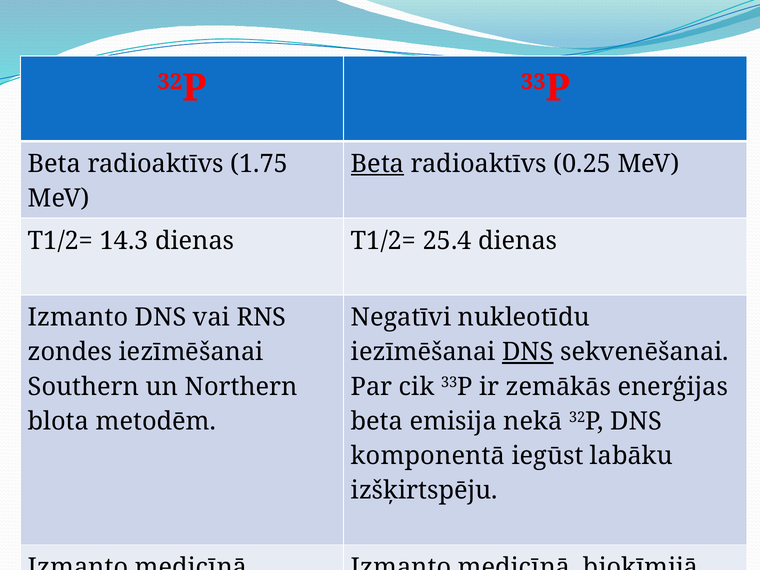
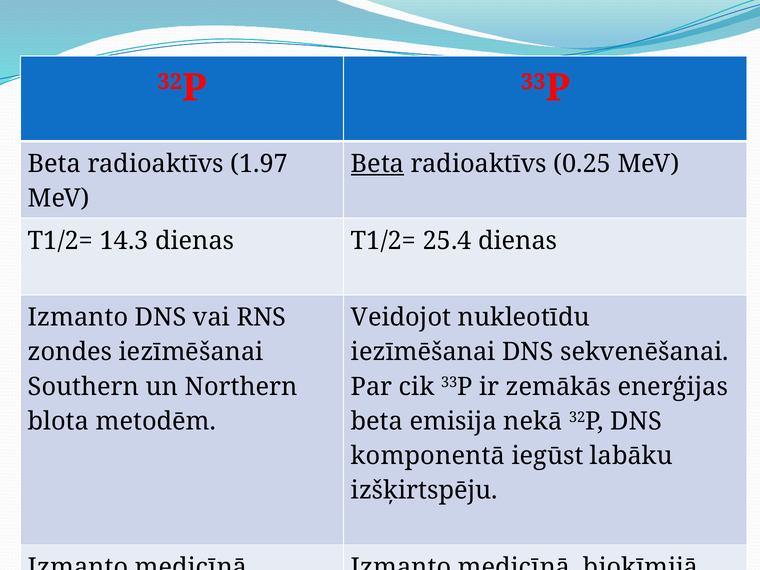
1.75: 1.75 -> 1.97
Negatīvi: Negatīvi -> Veidojot
DNS at (528, 352) underline: present -> none
